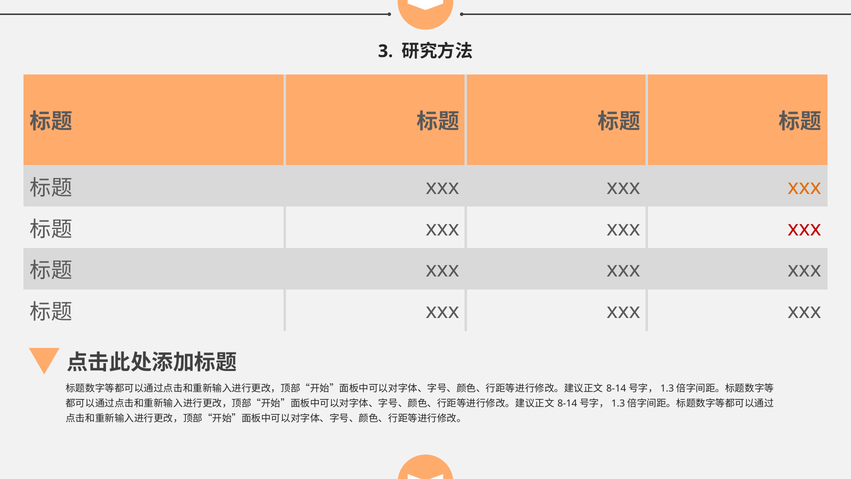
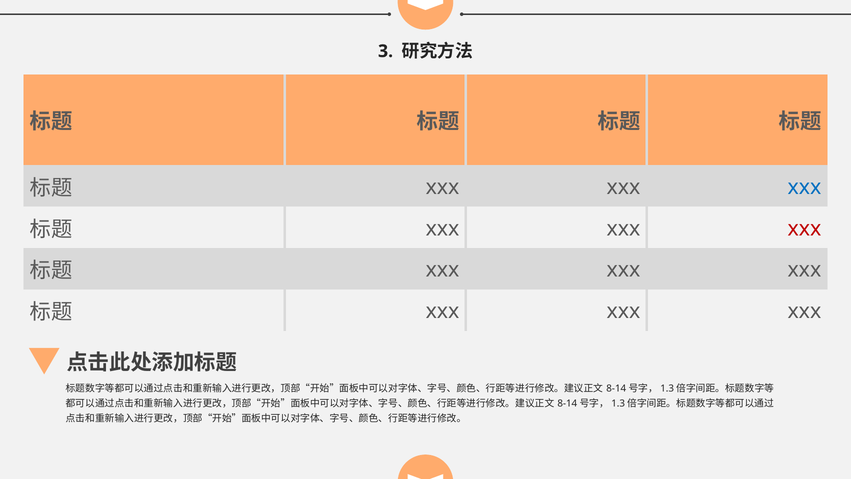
xxx at (804, 187) colour: orange -> blue
